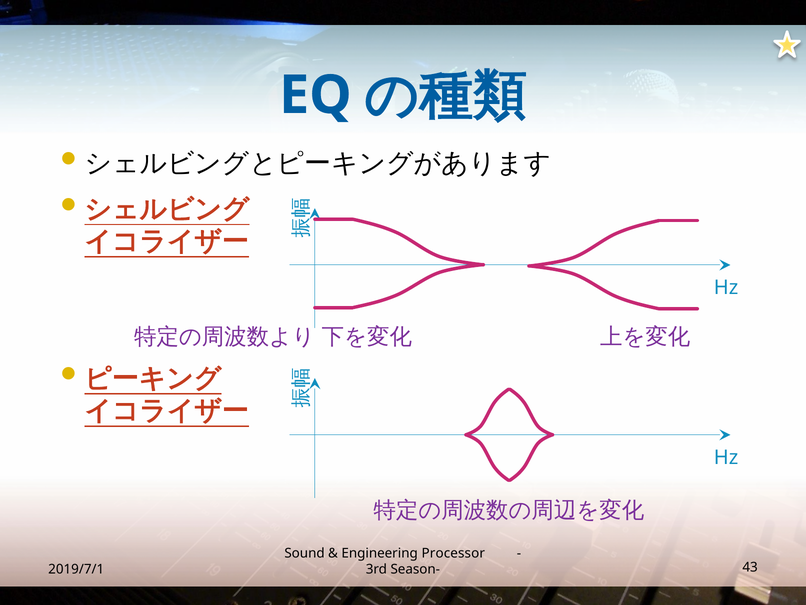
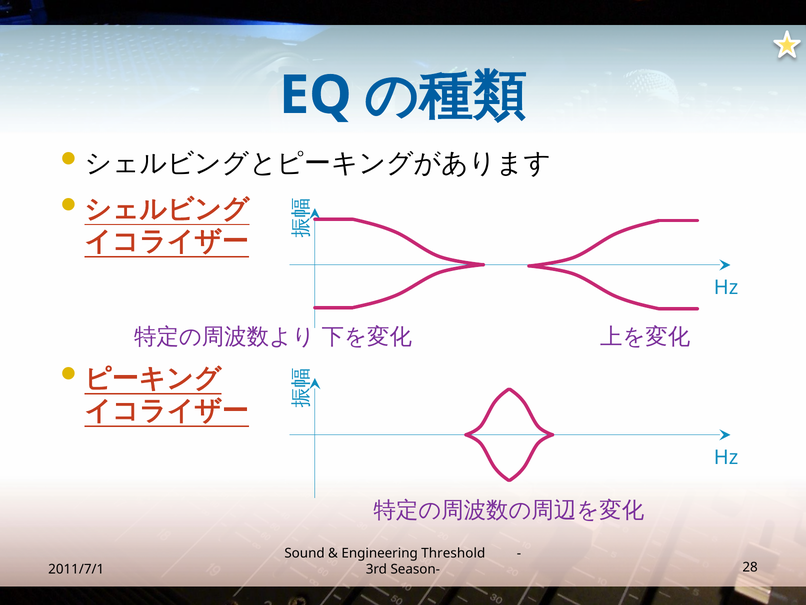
Processor: Processor -> Threshold
2019/7/1: 2019/7/1 -> 2011/7/1
43: 43 -> 28
